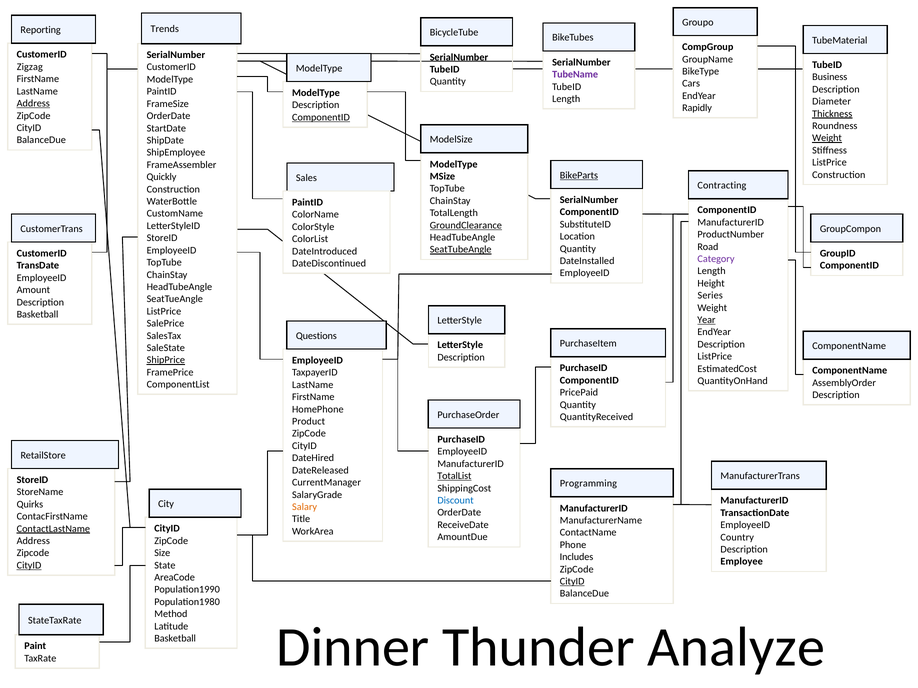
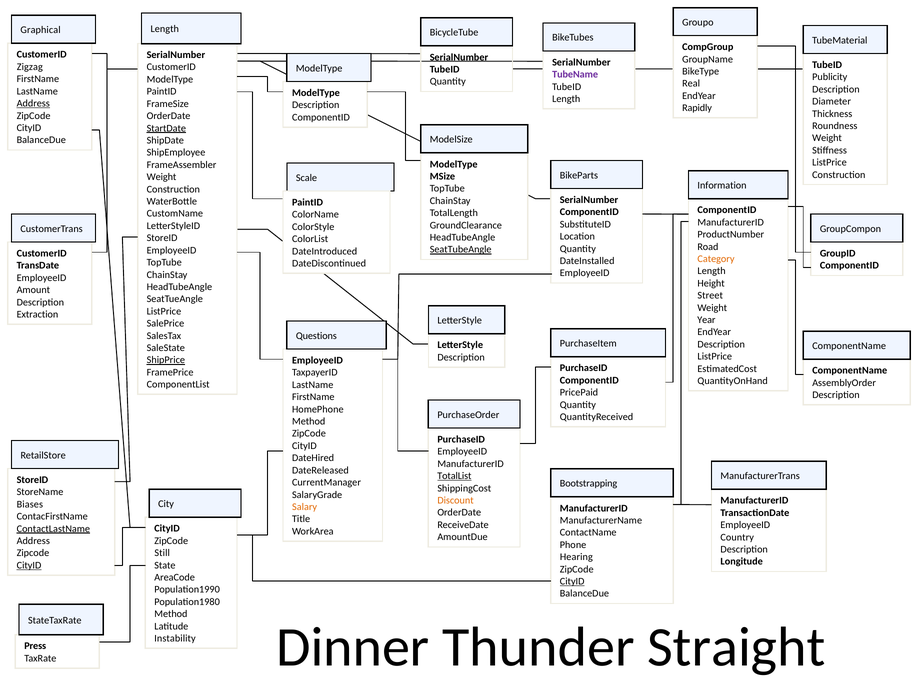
Trends at (165, 29): Trends -> Length
Reporting: Reporting -> Graphical
Business: Business -> Publicity
Cars: Cars -> Real
Thickness underline: present -> none
ComponentID at (321, 117) underline: present -> none
StartDate underline: none -> present
Weight at (827, 138) underline: present -> none
BikeParts underline: present -> none
Quickly at (162, 177): Quickly -> Weight
Sales: Sales -> Scale
Contracting: Contracting -> Information
GroundClearance underline: present -> none
Category colour: purple -> orange
Series: Series -> Street
Basketball at (37, 315): Basketball -> Extraction
Year underline: present -> none
Product at (309, 422): Product -> Method
Programming: Programming -> Bootstrapping
Discount colour: blue -> orange
Quirks: Quirks -> Biases
Size: Size -> Still
Includes: Includes -> Hearing
Employee: Employee -> Longitude
Analyze: Analyze -> Straight
Basketball at (175, 639): Basketball -> Instability
Paint: Paint -> Press
